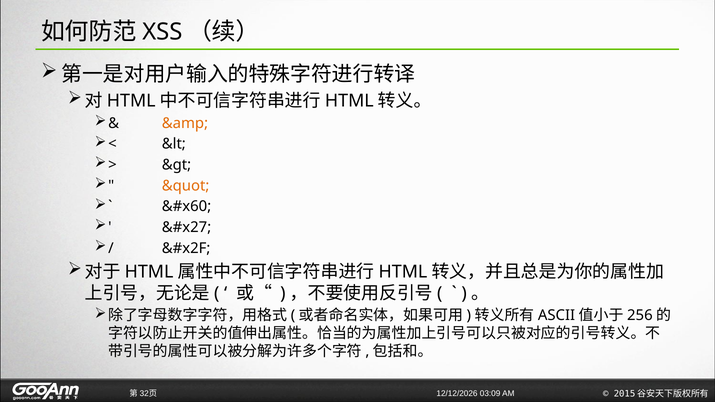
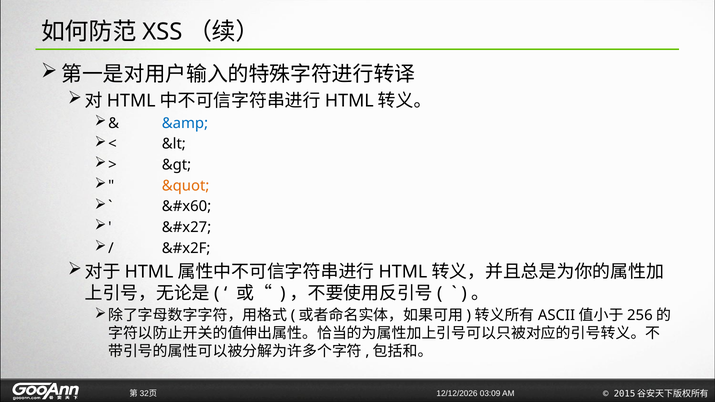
&amp colour: orange -> blue
